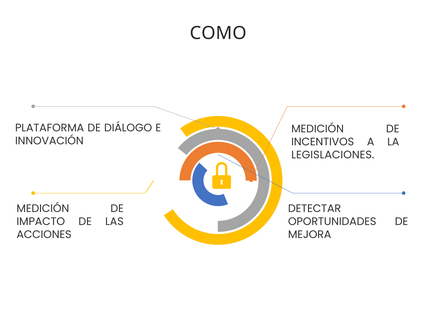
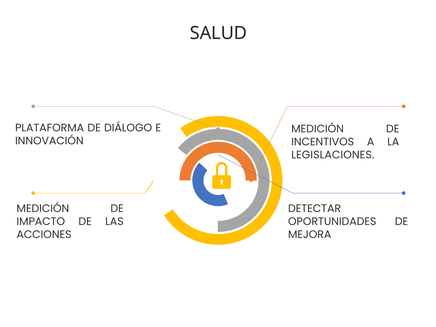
COMO: COMO -> SALUD
